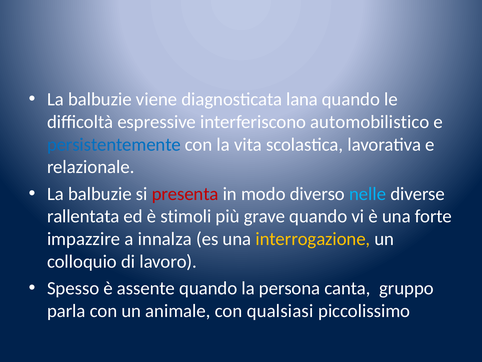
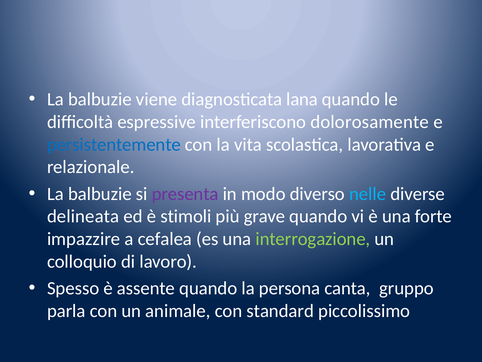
automobilistico: automobilistico -> dolorosamente
presenta colour: red -> purple
rallentata: rallentata -> delineata
innalza: innalza -> cefalea
interrogazione colour: yellow -> light green
qualsiasi: qualsiasi -> standard
